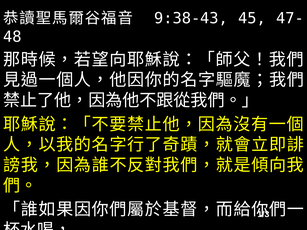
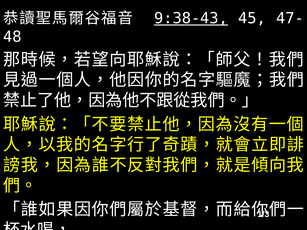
9:38-43 underline: none -> present
